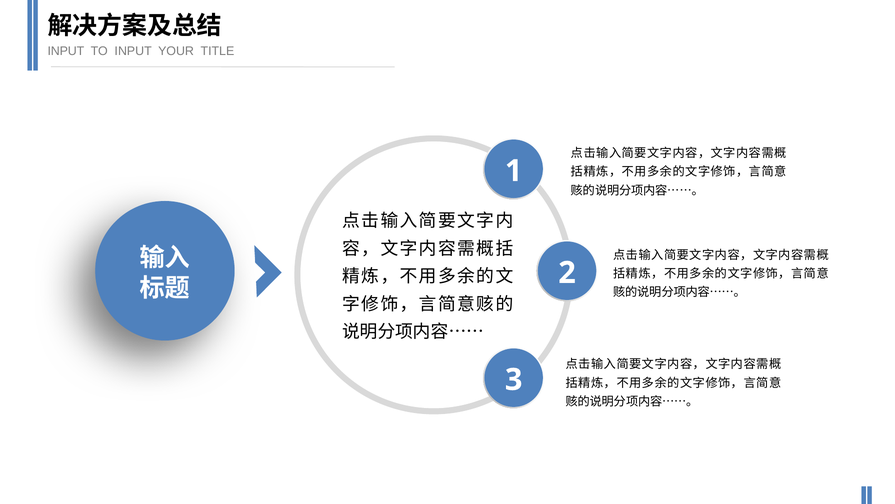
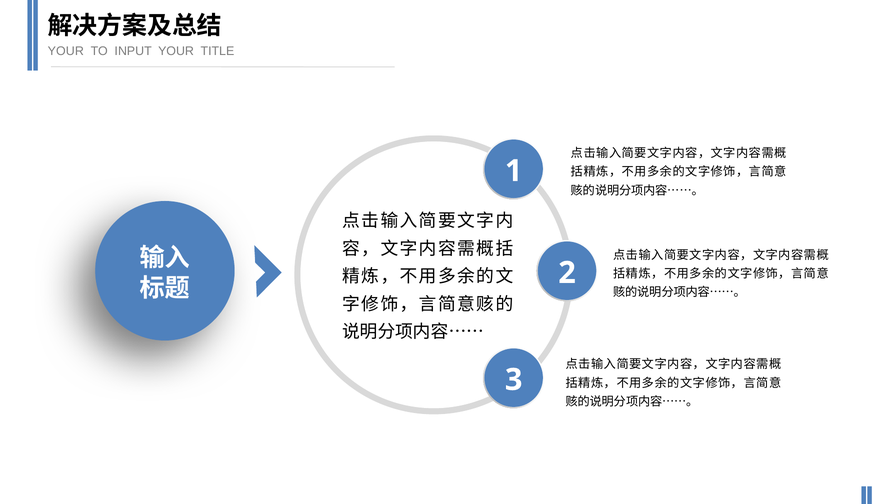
INPUT at (66, 51): INPUT -> YOUR
